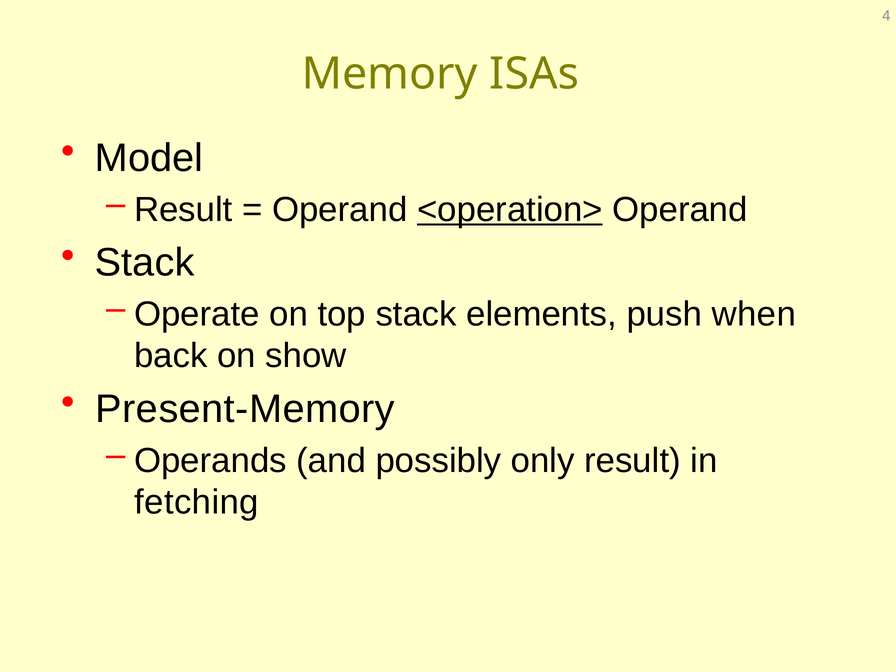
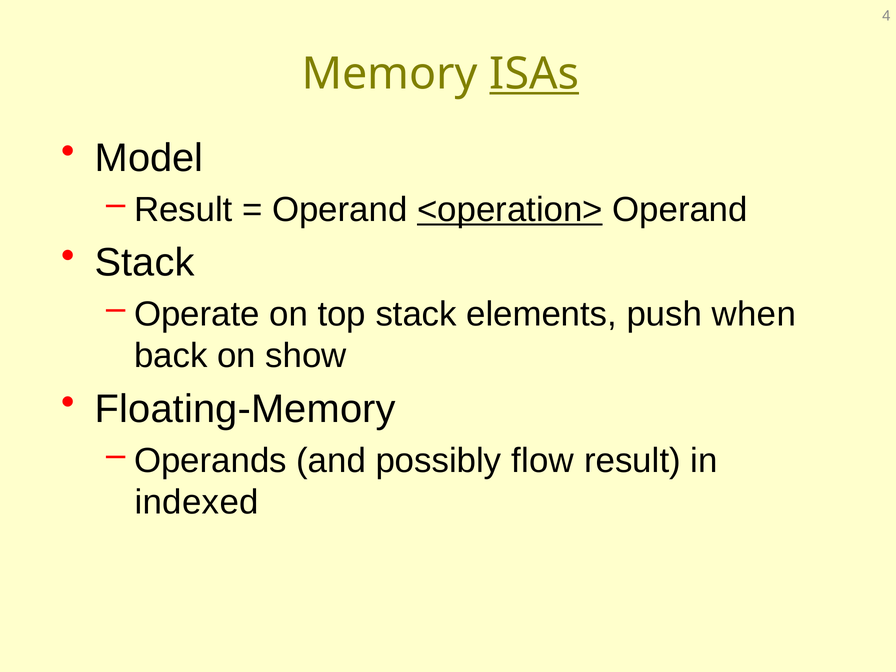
ISAs underline: none -> present
Present-Memory: Present-Memory -> Floating-Memory
only: only -> flow
fetching: fetching -> indexed
